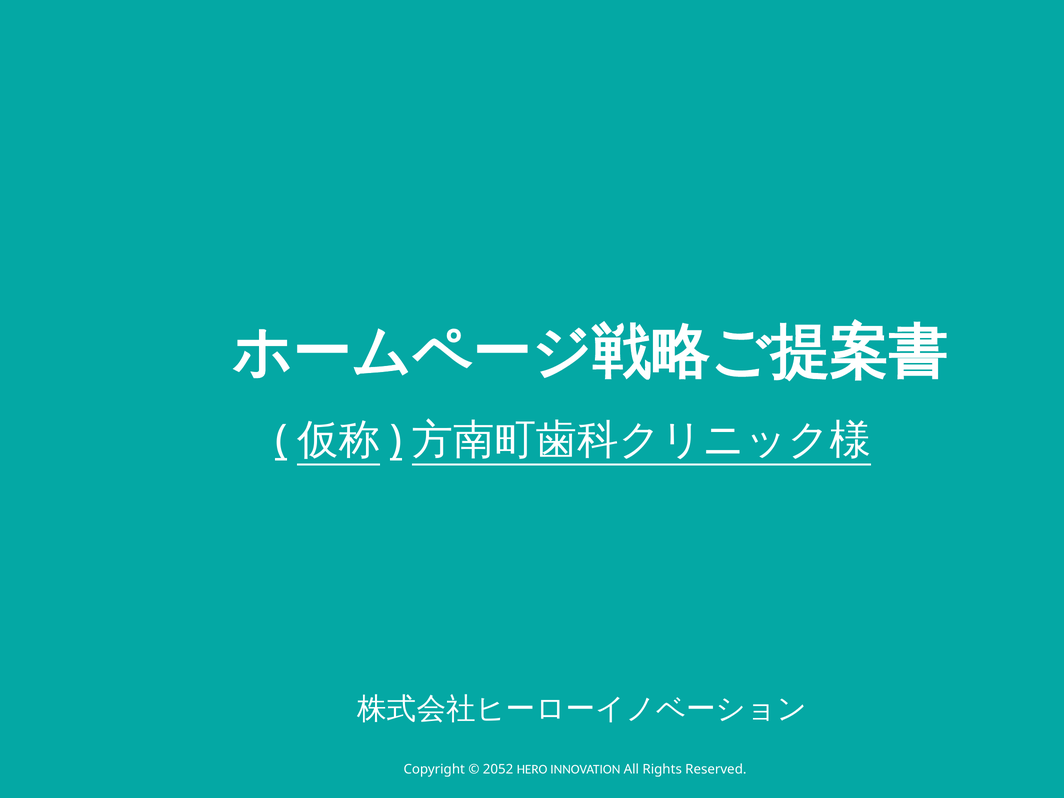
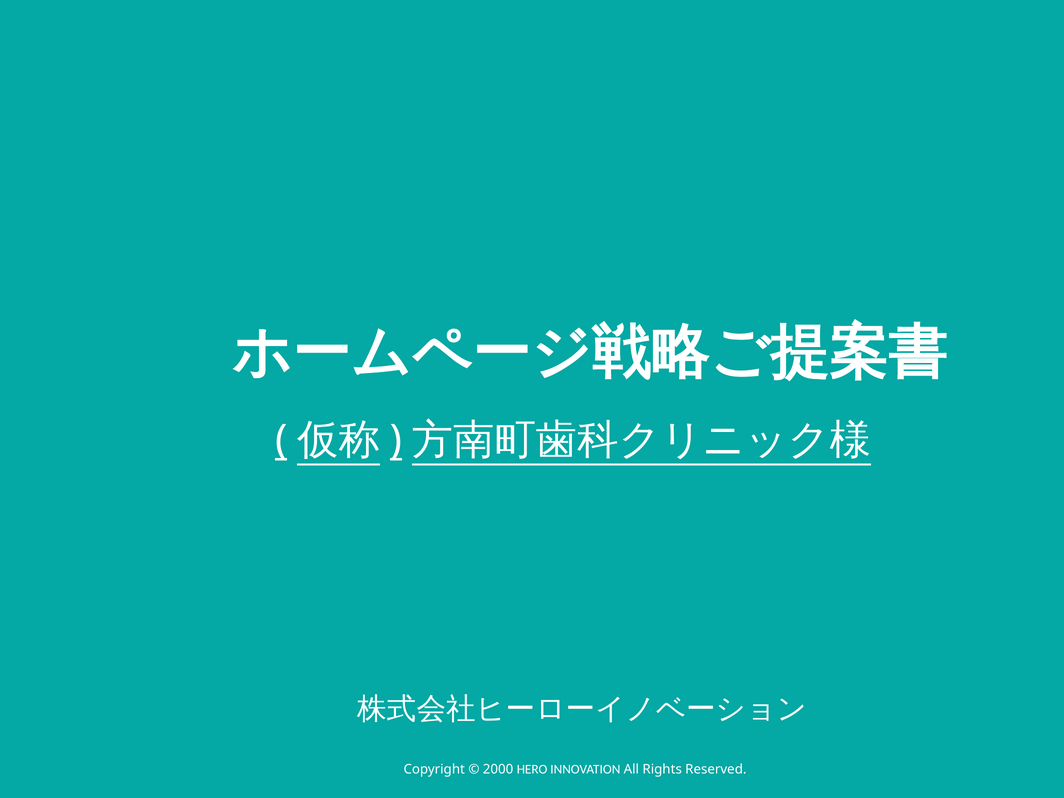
2052: 2052 -> 2000
